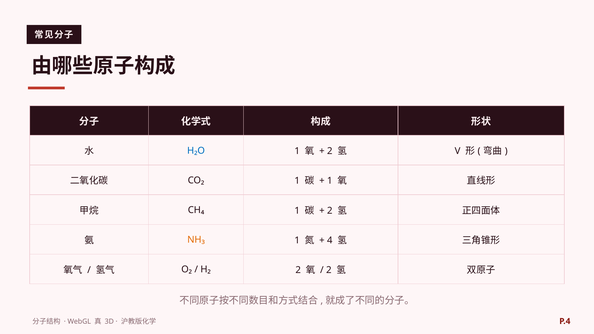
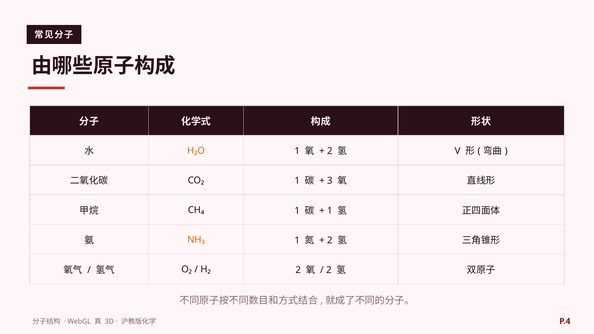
H₂O colour: blue -> orange
1 at (330, 181): 1 -> 3
2 at (330, 211): 2 -> 1
4 at (330, 240): 4 -> 2
